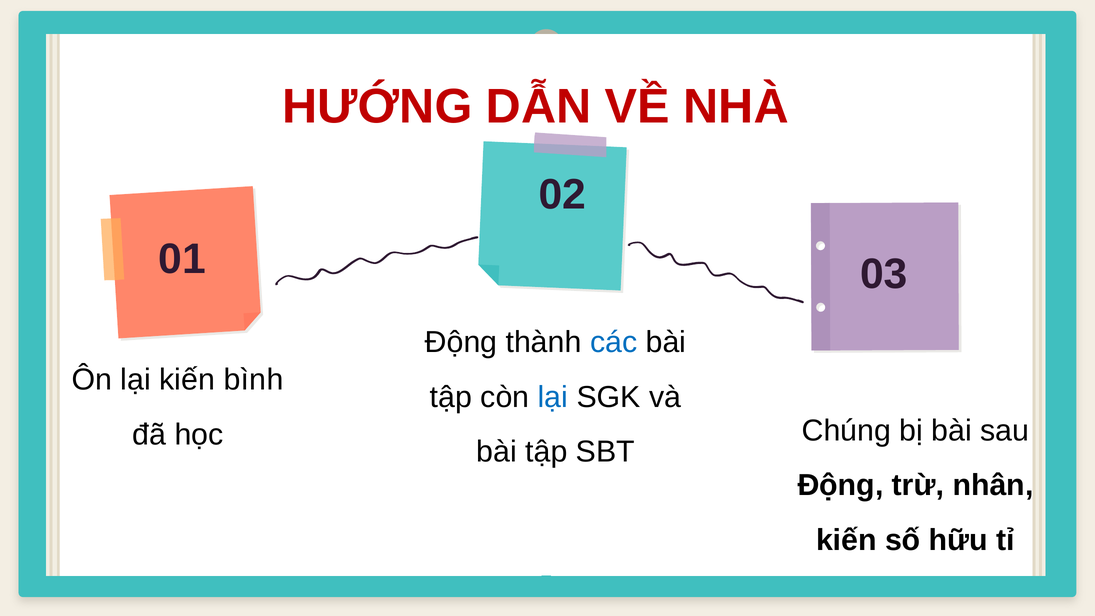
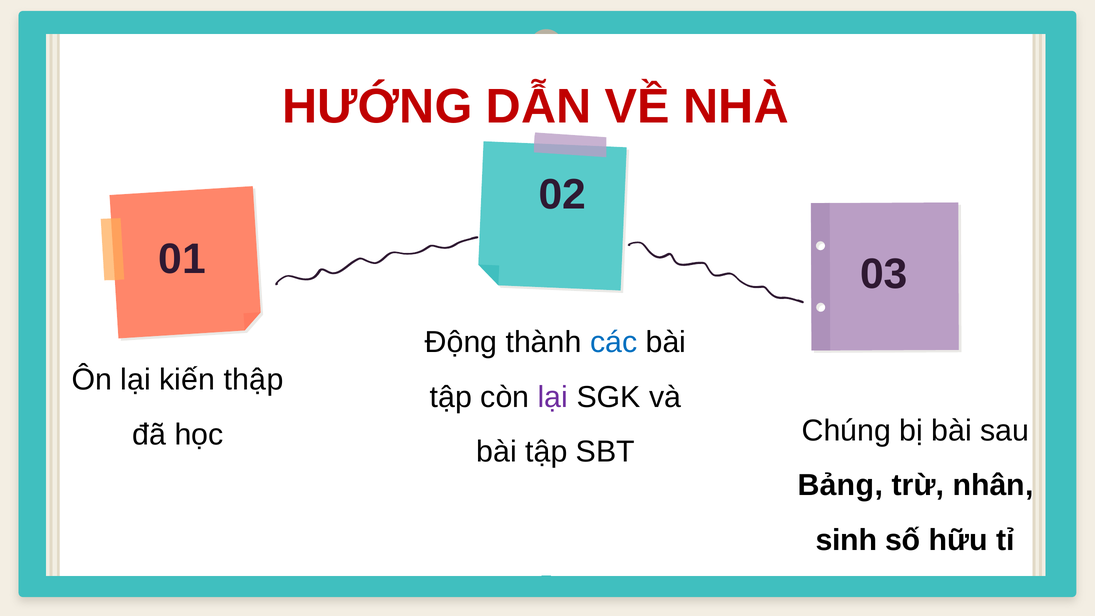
bình: bình -> thập
lại at (553, 397) colour: blue -> purple
Động at (840, 485): Động -> Bảng
kiến at (846, 540): kiến -> sinh
